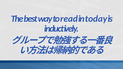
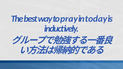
read: read -> pray
